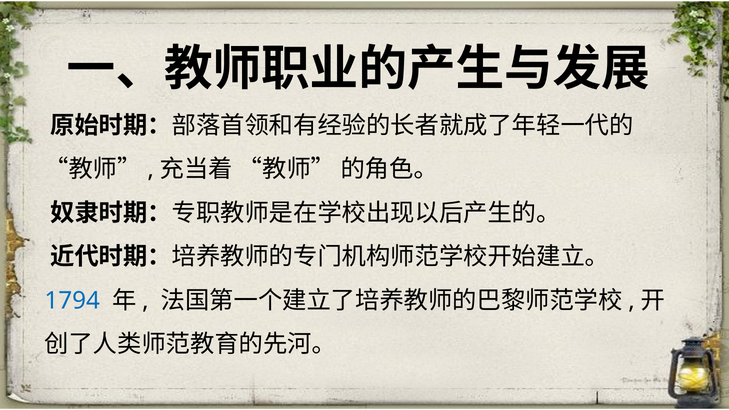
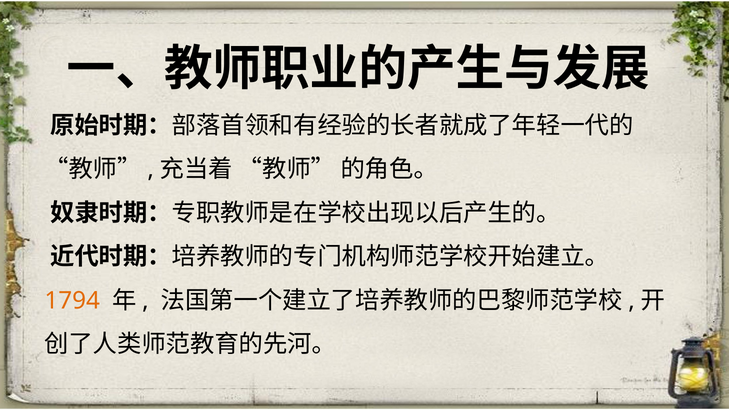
1794 colour: blue -> orange
